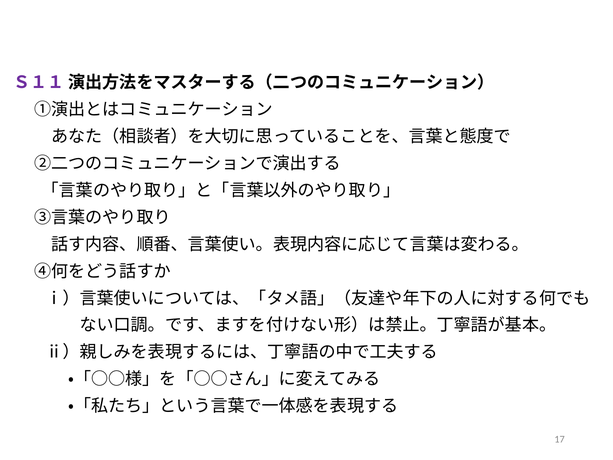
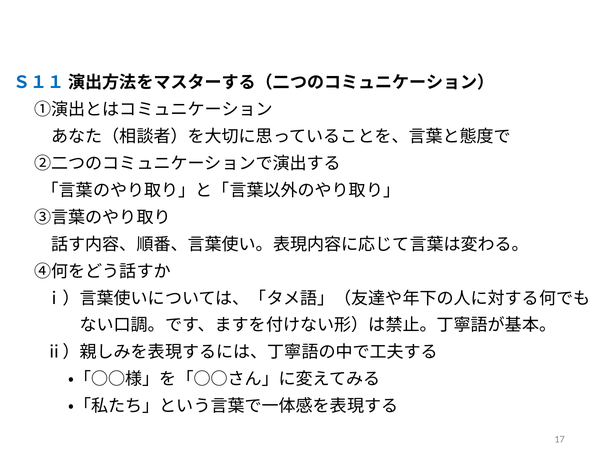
Ｓ１１ colour: purple -> blue
